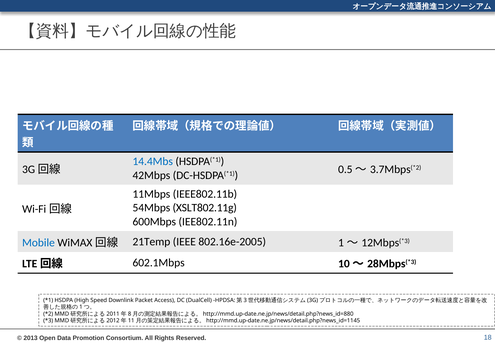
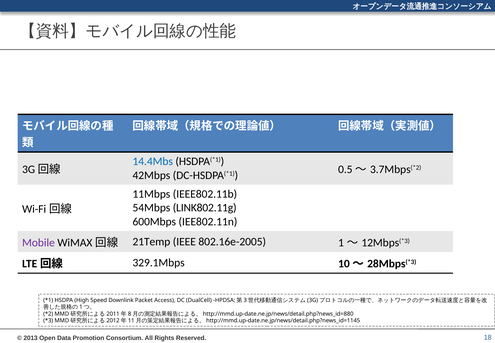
XSLT802.11g: XSLT802.11g -> LINK802.11g
Mobile colour: blue -> purple
602.1Mbps: 602.1Mbps -> 329.1Mbps
